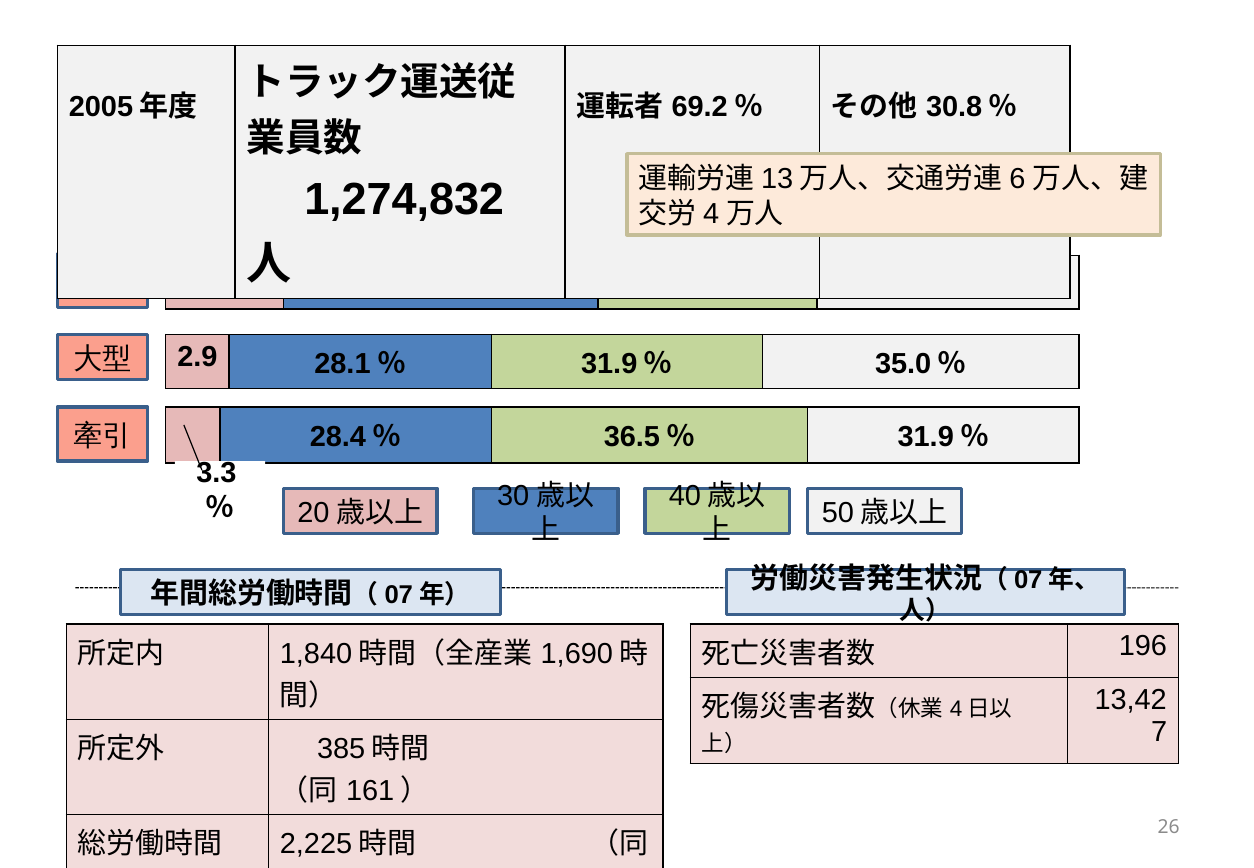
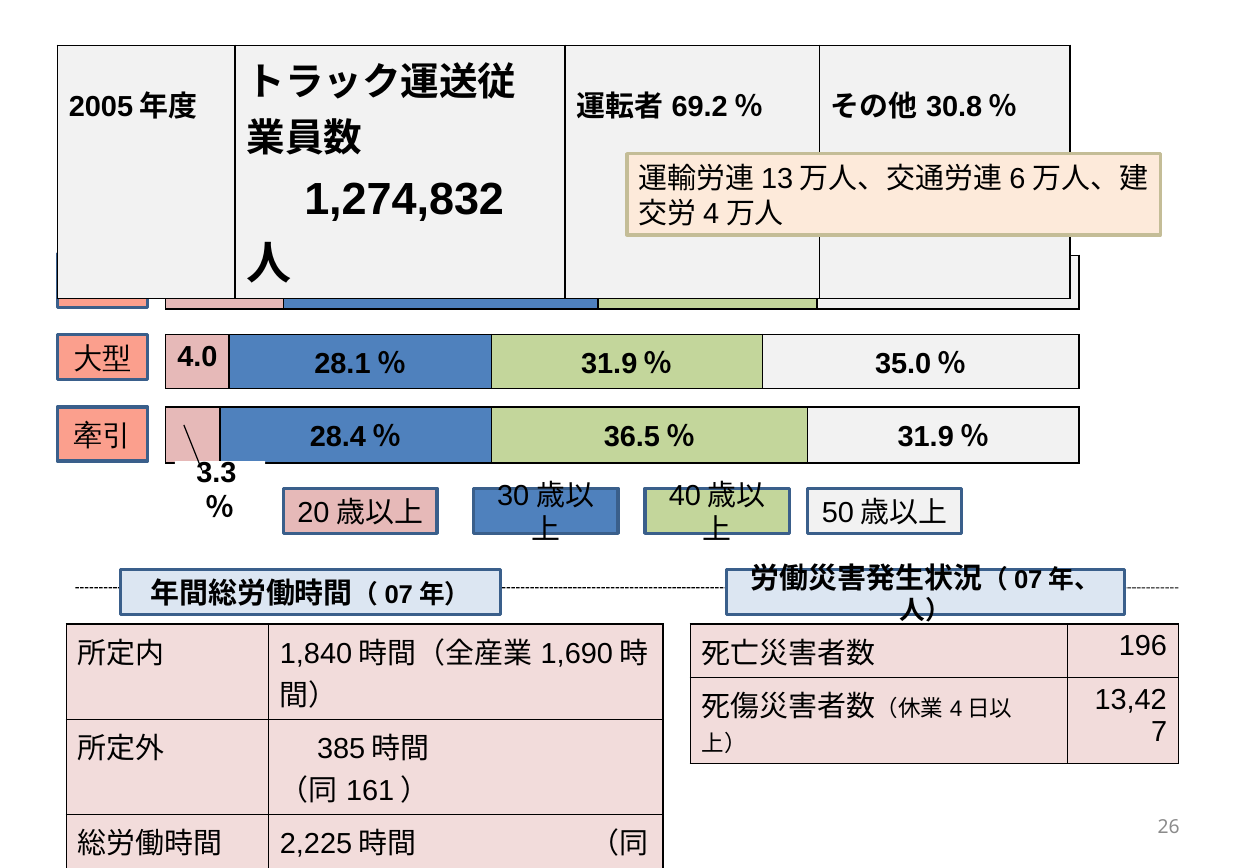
2.9: 2.9 -> 4.0
